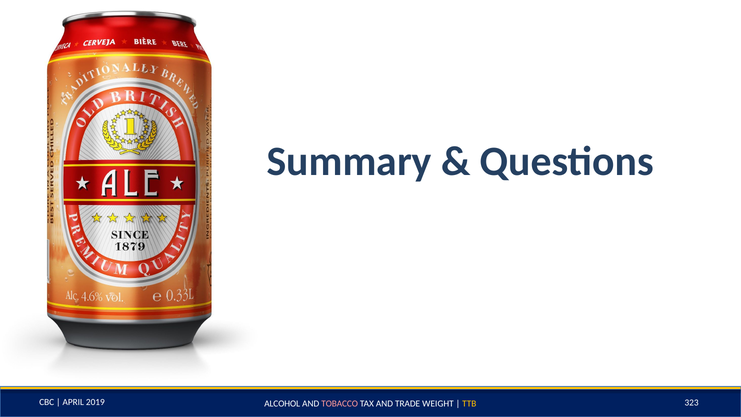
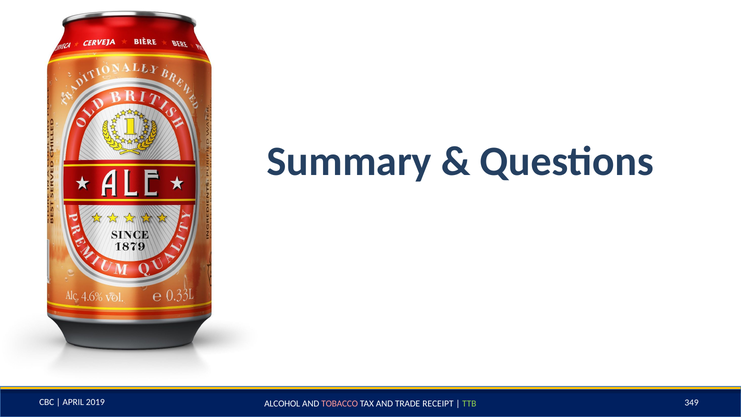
323: 323 -> 349
WEIGHT: WEIGHT -> RECEIPT
TTB colour: yellow -> light green
